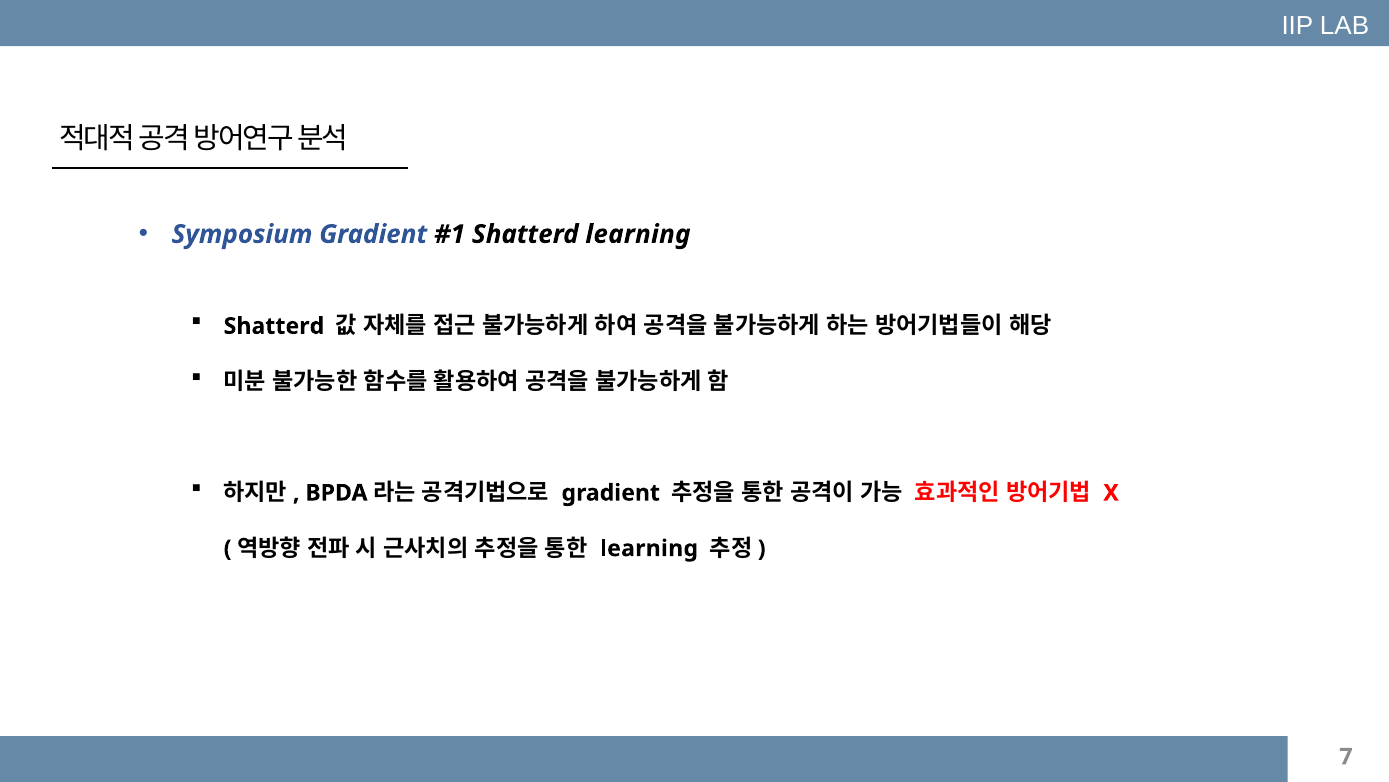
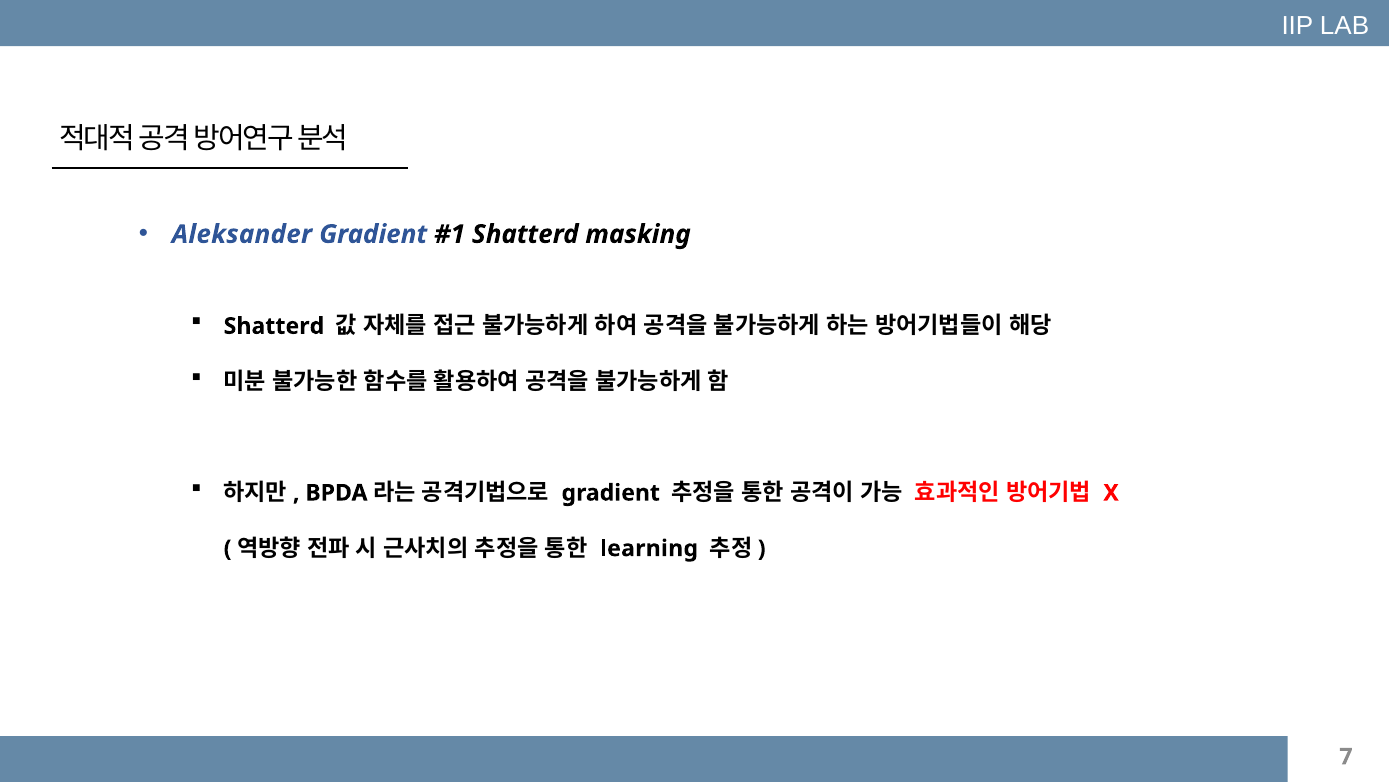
Symposium: Symposium -> Aleksander
Shatterd learning: learning -> masking
